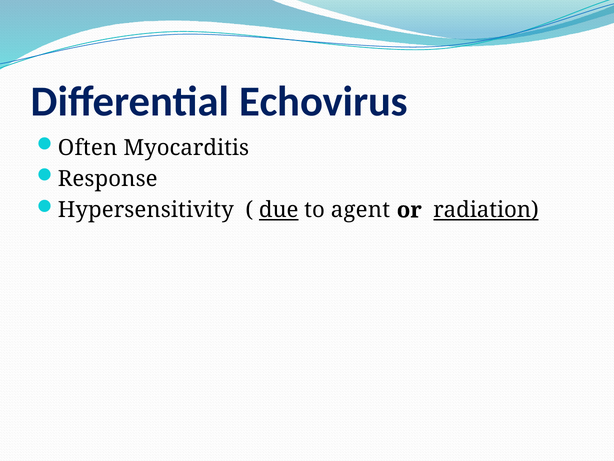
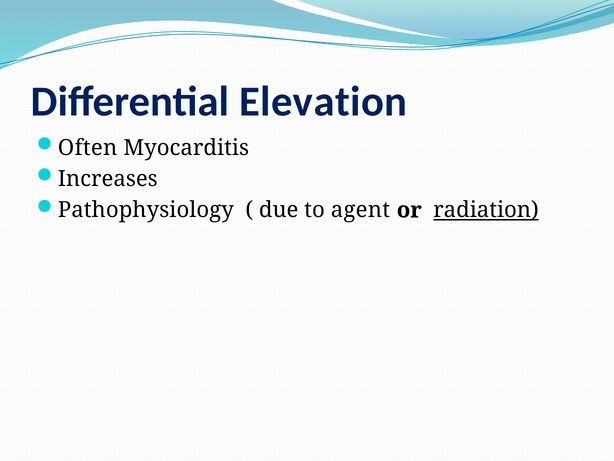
Echovirus: Echovirus -> Elevation
Response: Response -> Increases
Hypersensitivity: Hypersensitivity -> Pathophysiology
due underline: present -> none
